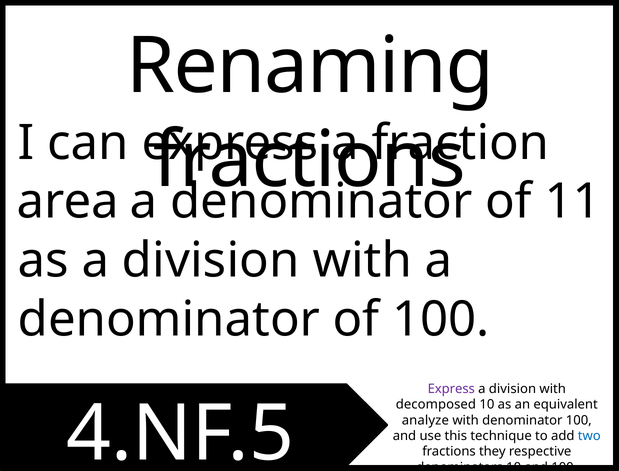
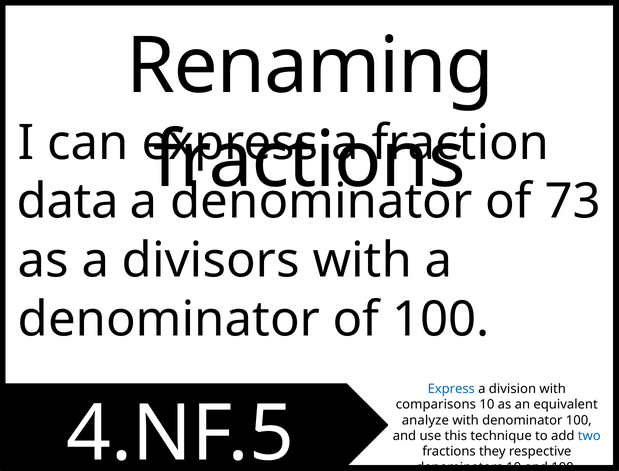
area: area -> data
11: 11 -> 73
as a division: division -> divisors
Express at (451, 389) colour: purple -> blue
decomposed: decomposed -> comparisons
